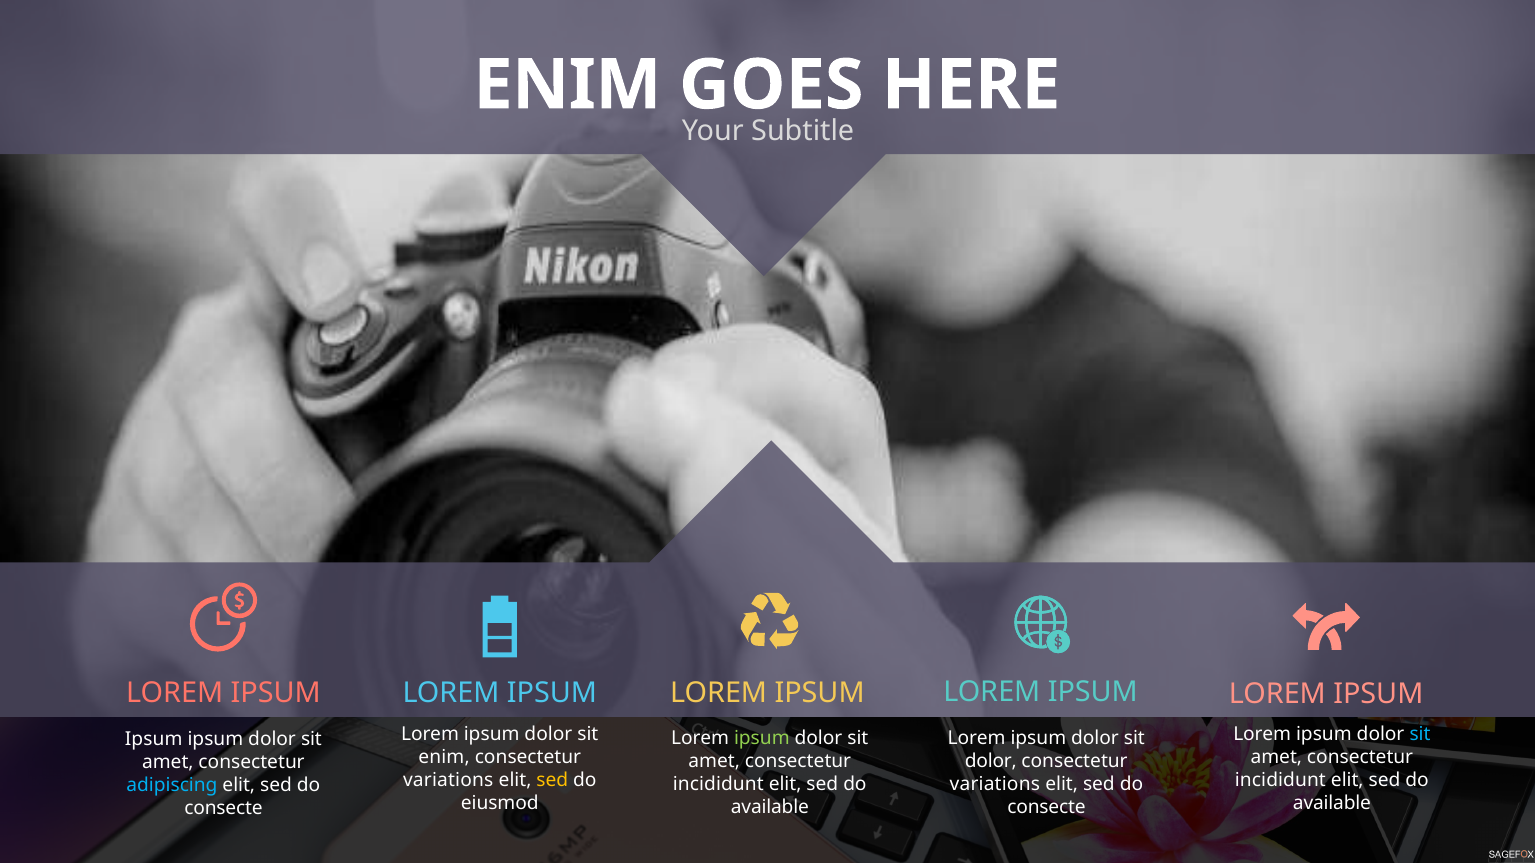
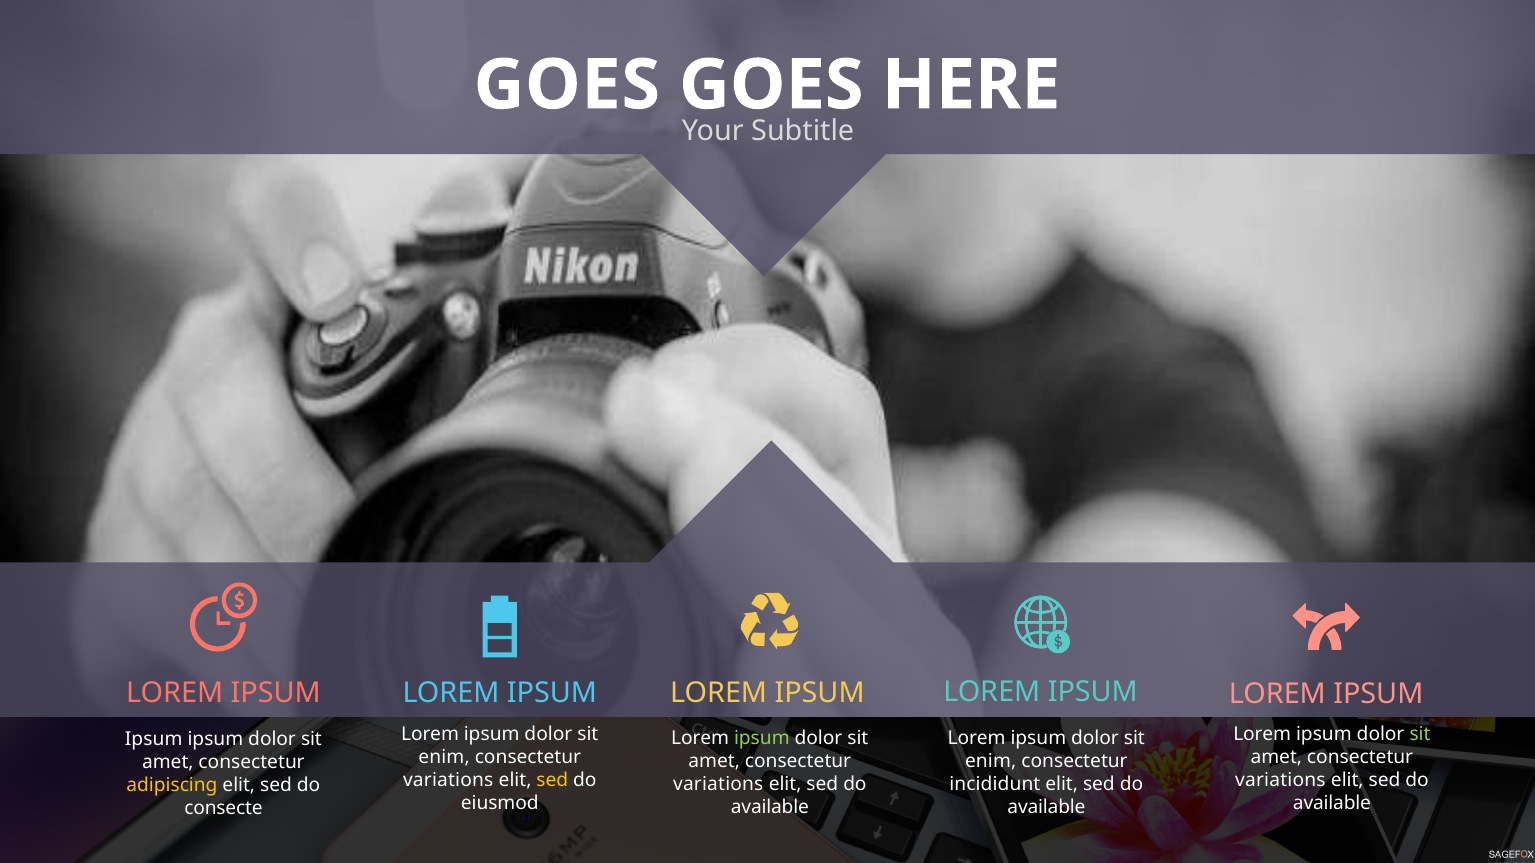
ENIM at (567, 85): ENIM -> GOES
sit at (1420, 734) colour: light blue -> light green
dolor at (991, 762): dolor -> enim
incididunt at (1280, 780): incididunt -> variations
incididunt at (718, 785): incididunt -> variations
variations at (995, 785): variations -> incididunt
adipiscing colour: light blue -> yellow
consecte at (1046, 808): consecte -> available
